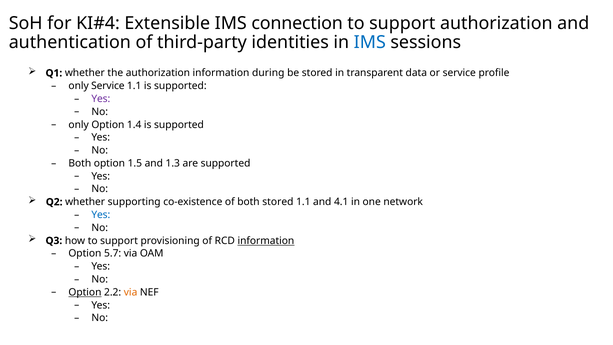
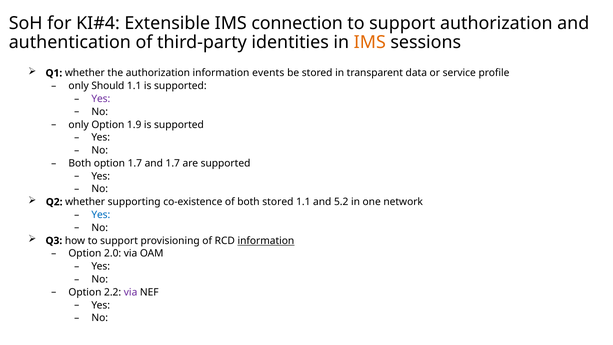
IMS at (370, 42) colour: blue -> orange
during: during -> events
only Service: Service -> Should
1.4: 1.4 -> 1.9
option 1.5: 1.5 -> 1.7
and 1.3: 1.3 -> 1.7
4.1: 4.1 -> 5.2
5.7: 5.7 -> 2.0
Option at (85, 292) underline: present -> none
via at (131, 292) colour: orange -> purple
